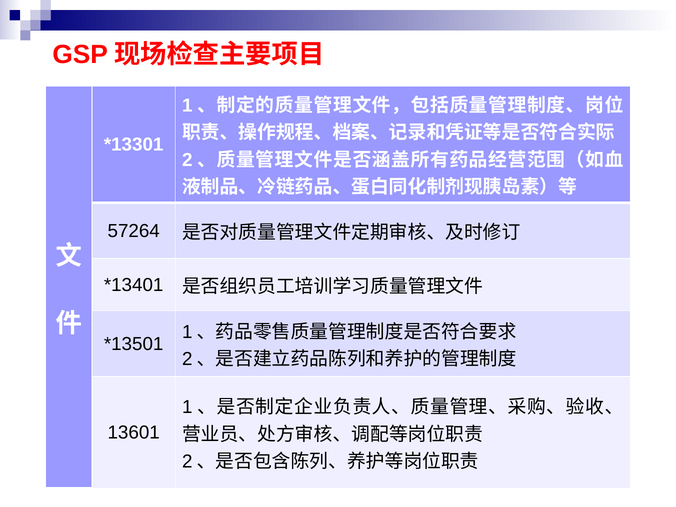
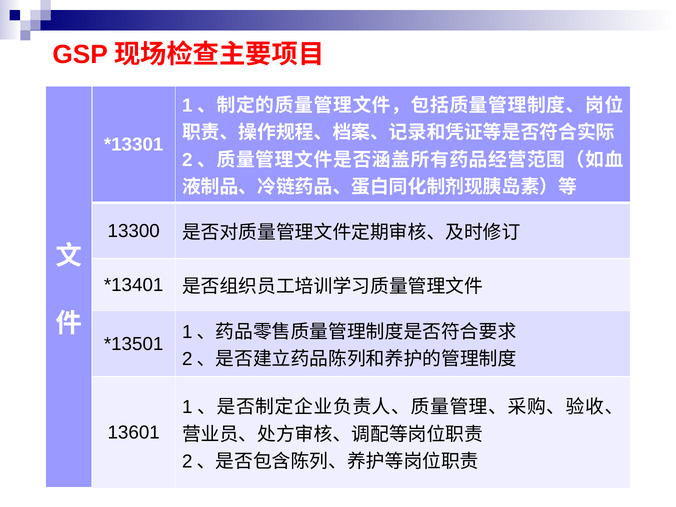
57264: 57264 -> 13300
